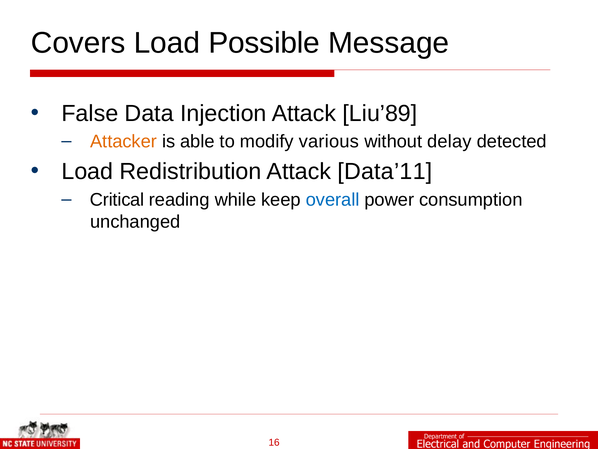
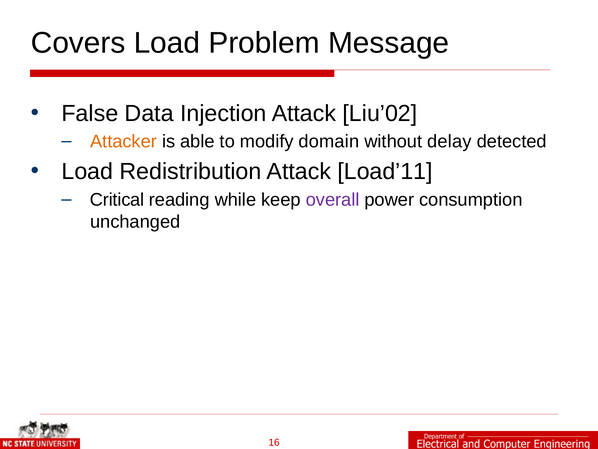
Possible: Possible -> Problem
Liu’89: Liu’89 -> Liu’02
various: various -> domain
Data’11: Data’11 -> Load’11
overall colour: blue -> purple
